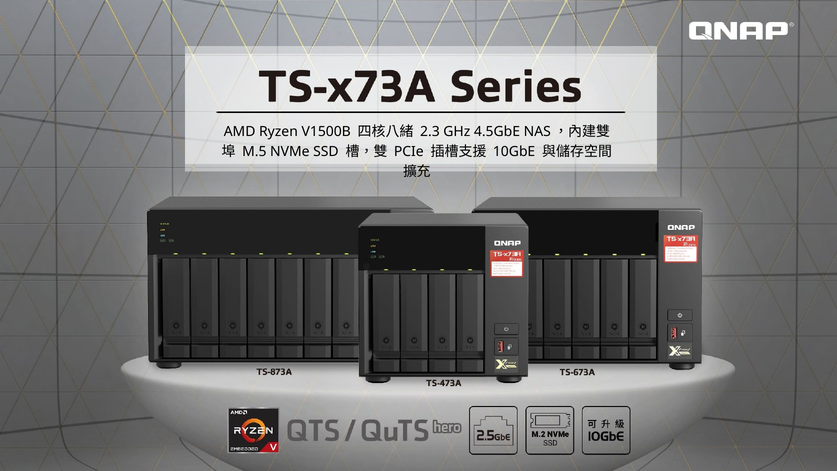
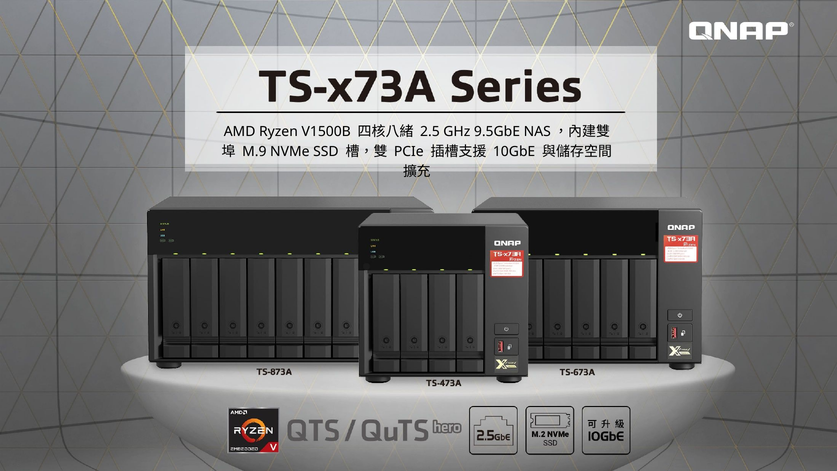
2.3: 2.3 -> 2.5
4.5GbE: 4.5GbE -> 9.5GbE
M.5: M.5 -> M.9
